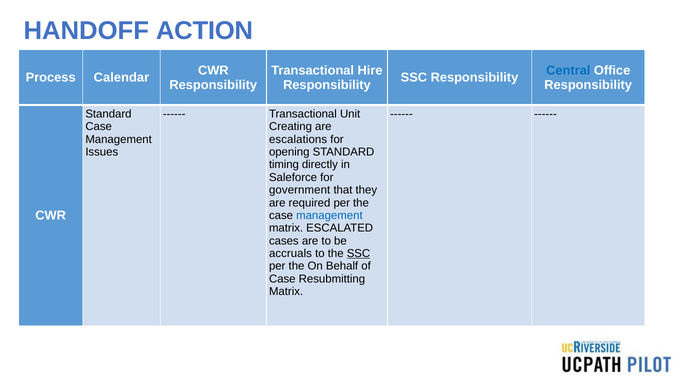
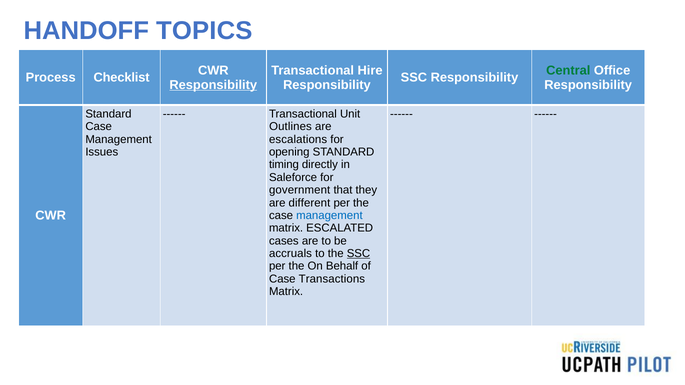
ACTION: ACTION -> TOPICS
Central colour: blue -> green
Calendar: Calendar -> Checklist
Responsibility at (213, 85) underline: none -> present
Creating: Creating -> Outlines
required: required -> different
Resubmitting: Resubmitting -> Transactions
